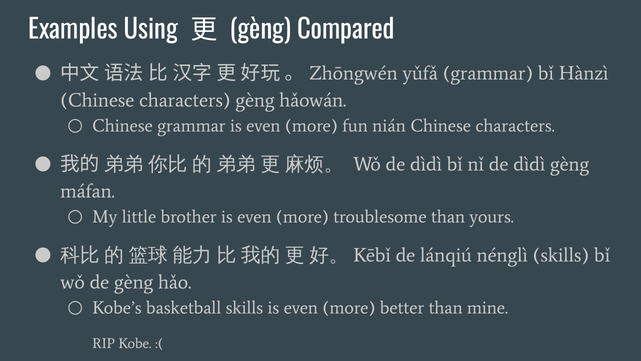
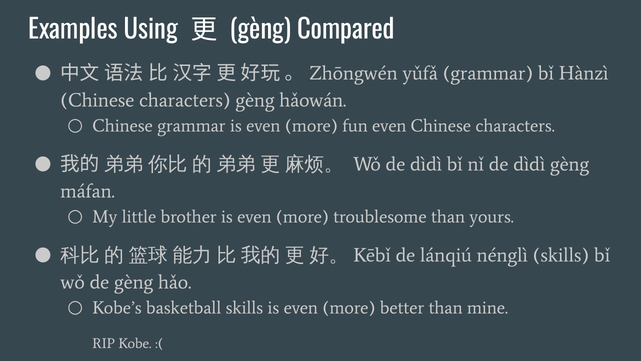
fun nián: nián -> even
